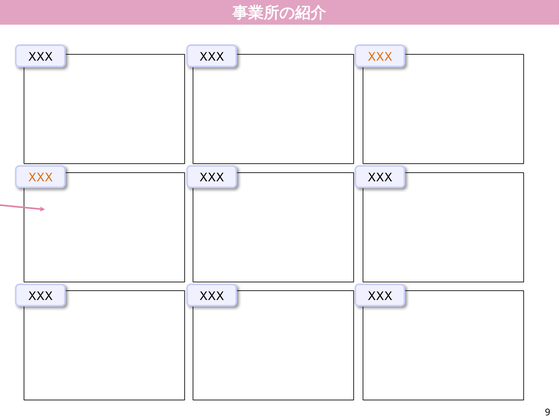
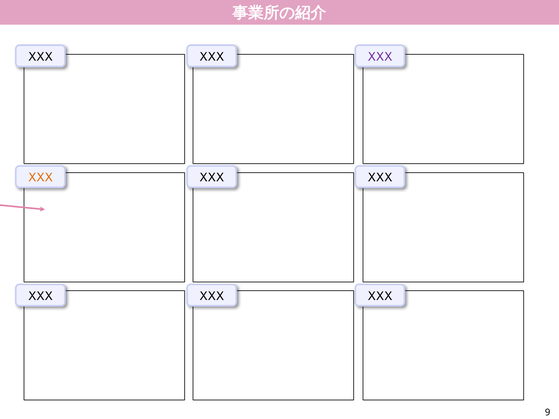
XXX at (380, 57) colour: orange -> purple
